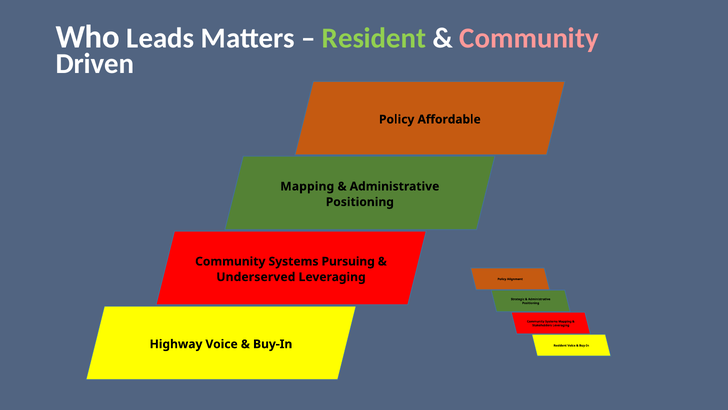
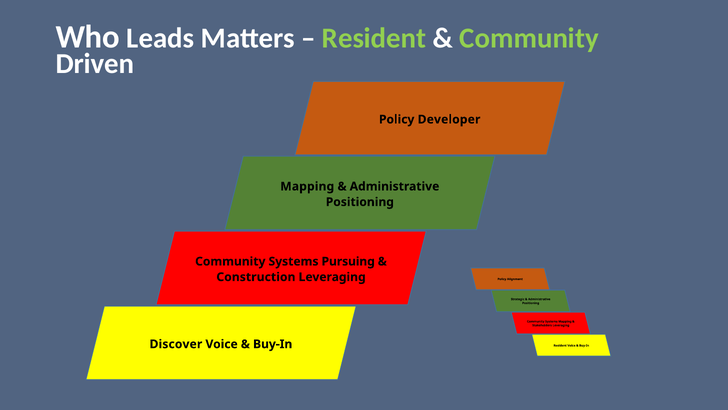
Community at (529, 38) colour: pink -> light green
Affordable: Affordable -> Developer
Underserved: Underserved -> Construction
Highway: Highway -> Discover
